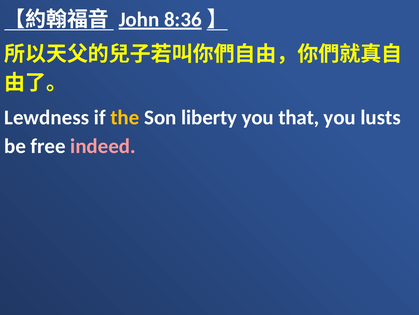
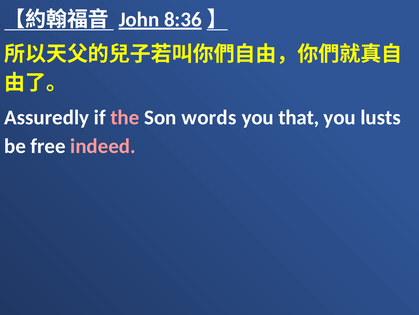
Lewdness: Lewdness -> Assuredly
the colour: yellow -> pink
liberty: liberty -> words
